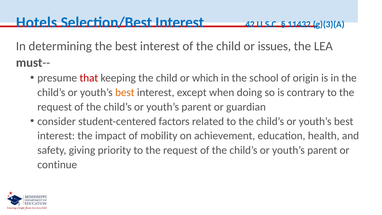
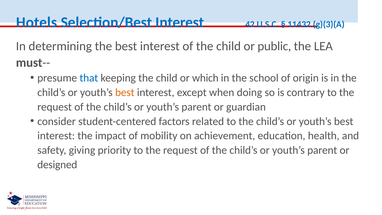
issues: issues -> public
that colour: red -> blue
continue: continue -> designed
